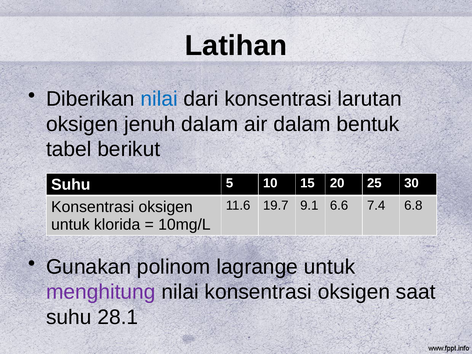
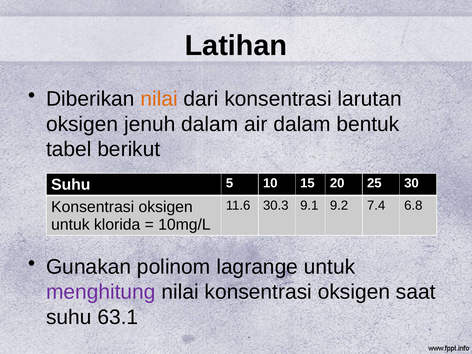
nilai at (159, 99) colour: blue -> orange
19.7: 19.7 -> 30.3
6.6: 6.6 -> 9.2
28.1: 28.1 -> 63.1
